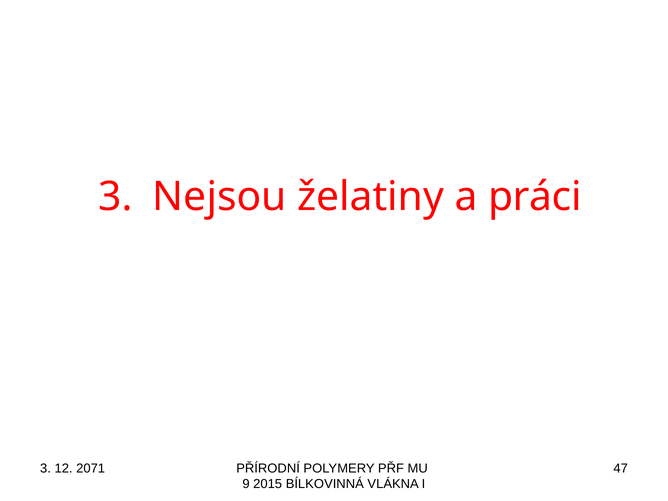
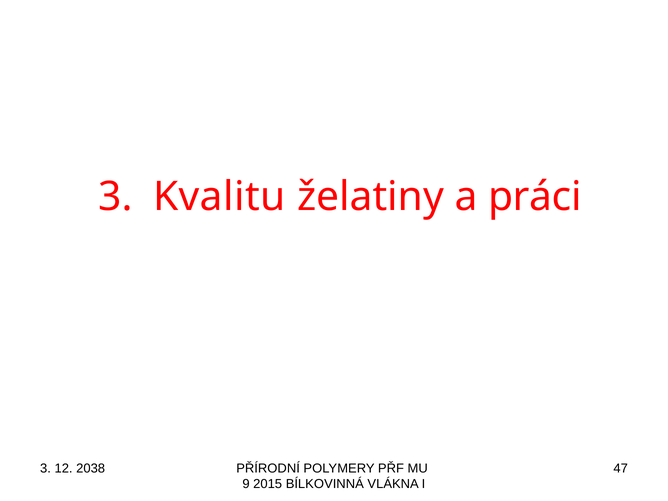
Nejsou: Nejsou -> Kvalitu
2071: 2071 -> 2038
